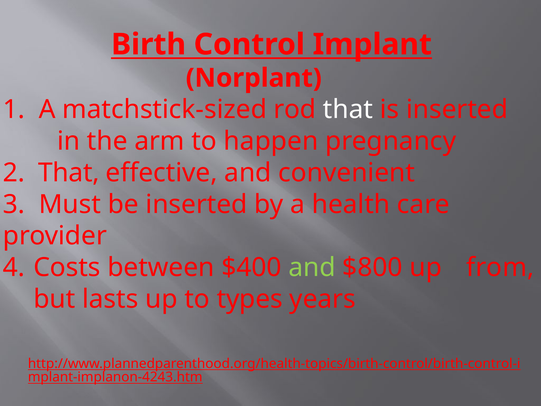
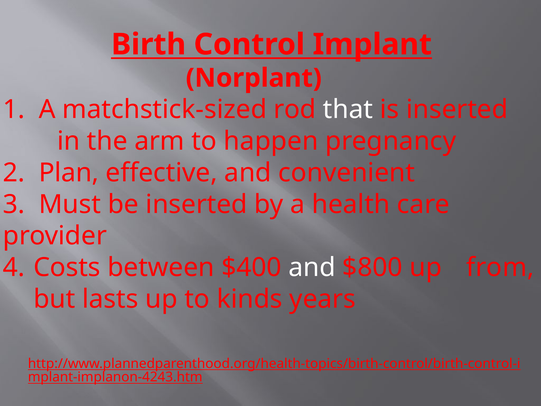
2 That: That -> Plan
and at (312, 267) colour: light green -> white
types: types -> kinds
